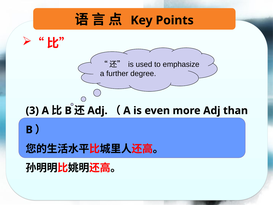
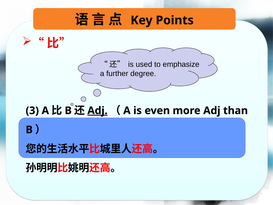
Adj at (97, 110) underline: none -> present
